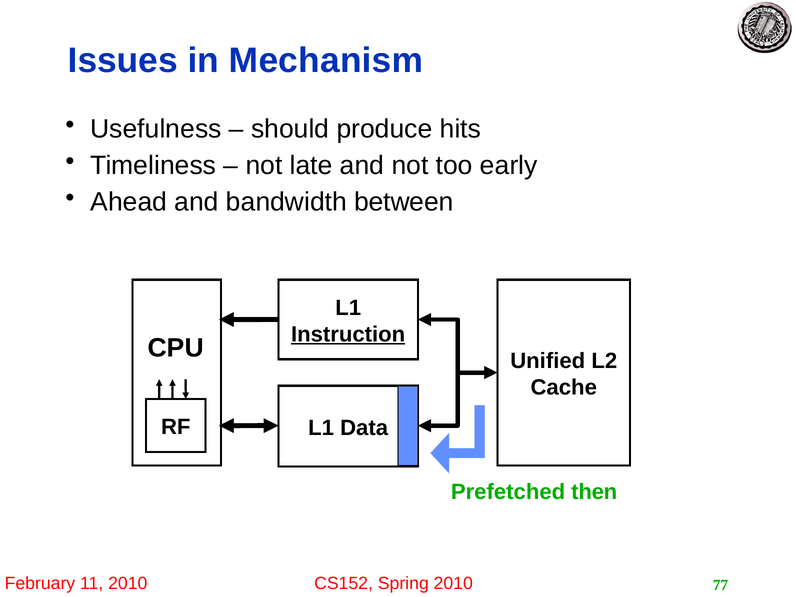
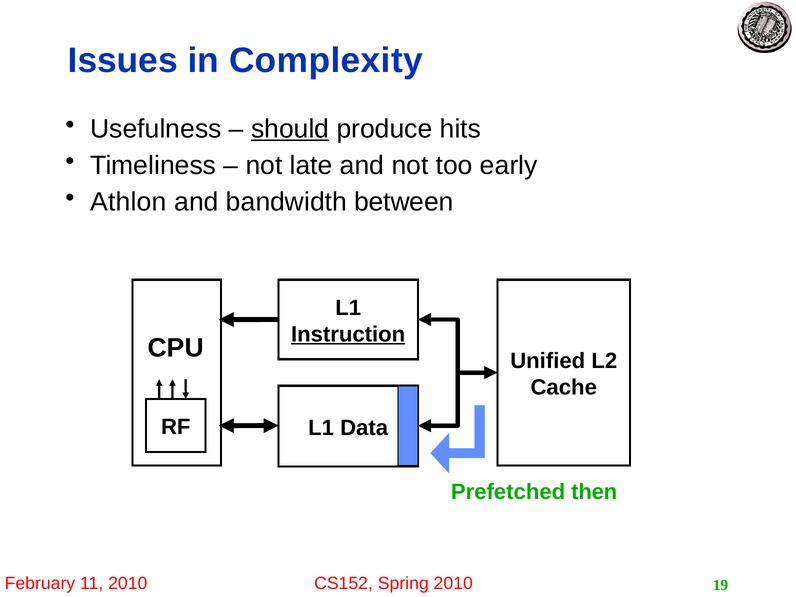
Mechanism: Mechanism -> Complexity
should underline: none -> present
Ahead: Ahead -> Athlon
77: 77 -> 19
